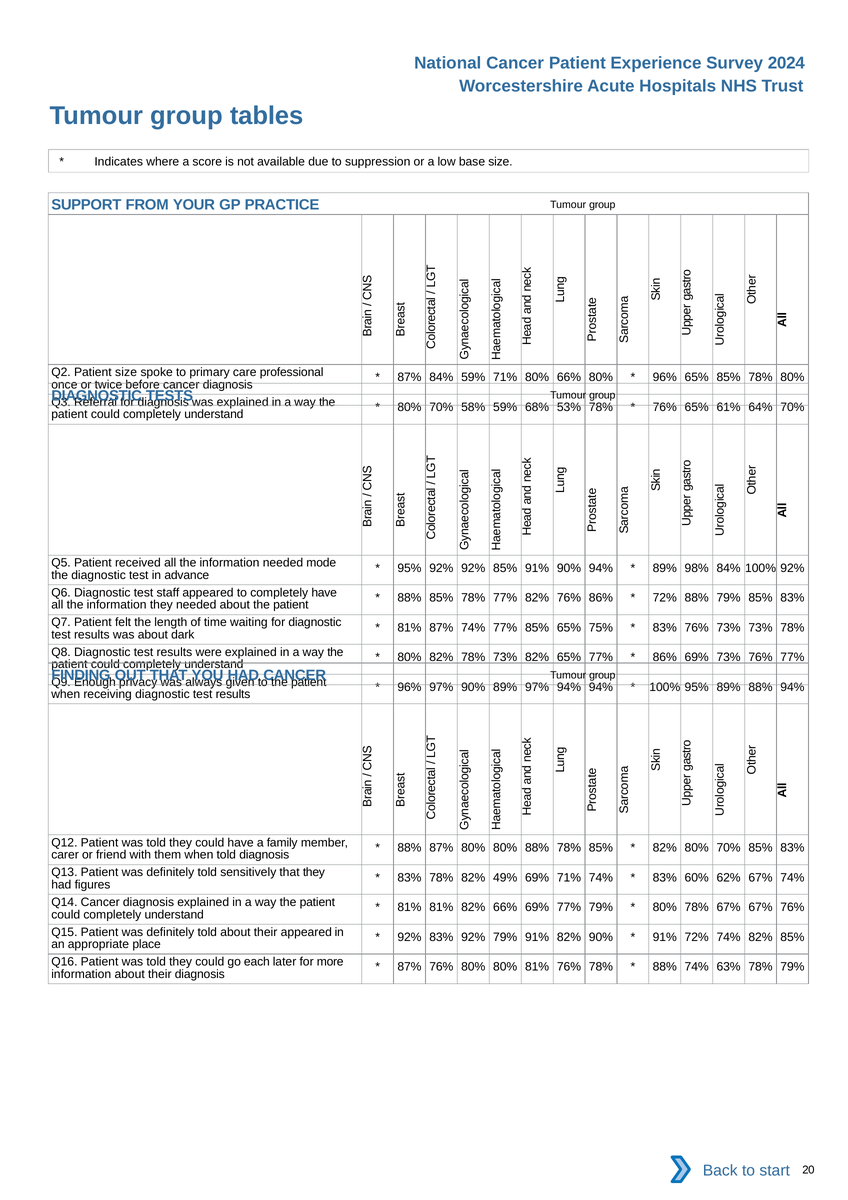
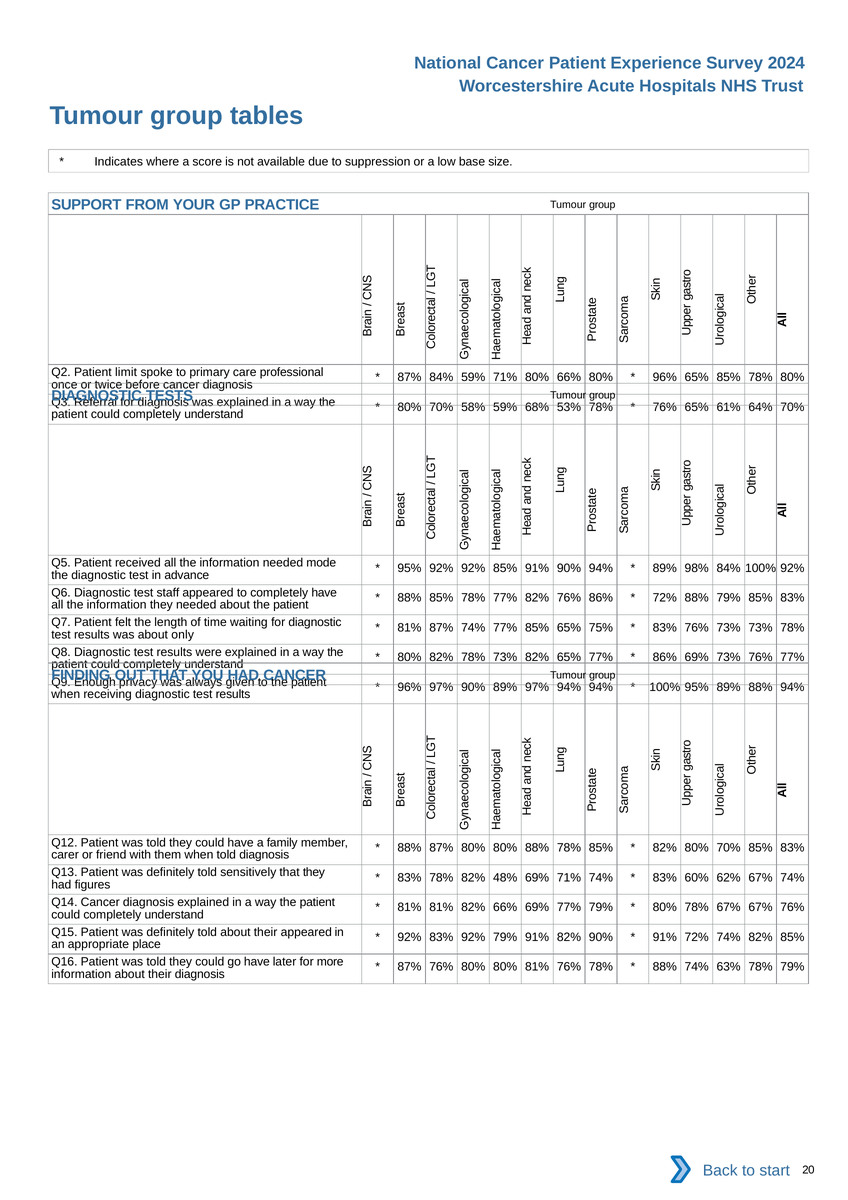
Patient size: size -> limit
dark: dark -> only
49%: 49% -> 48%
go each: each -> have
